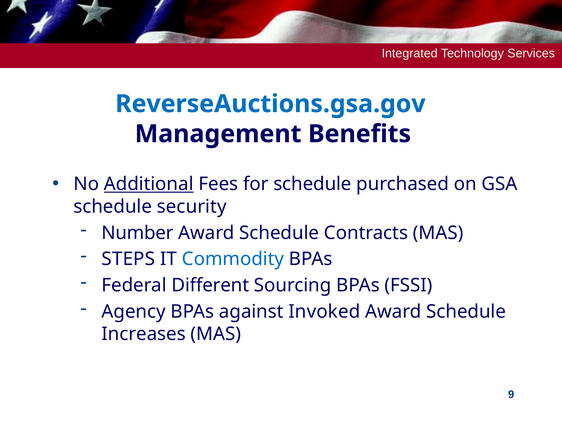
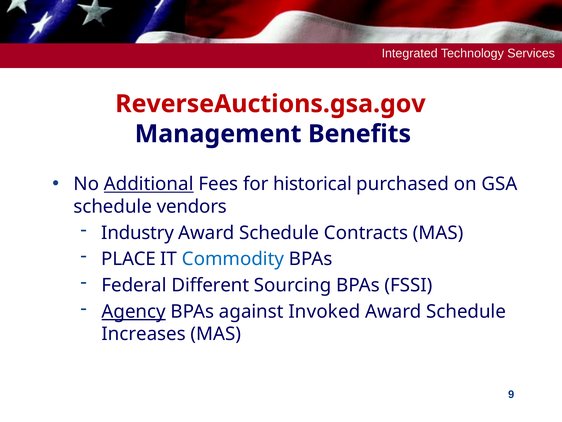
ReverseAuctions.gsa.gov colour: blue -> red
for schedule: schedule -> historical
security: security -> vendors
Number: Number -> Industry
STEPS: STEPS -> PLACE
Agency underline: none -> present
